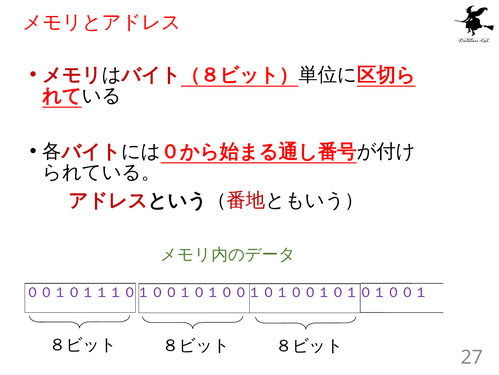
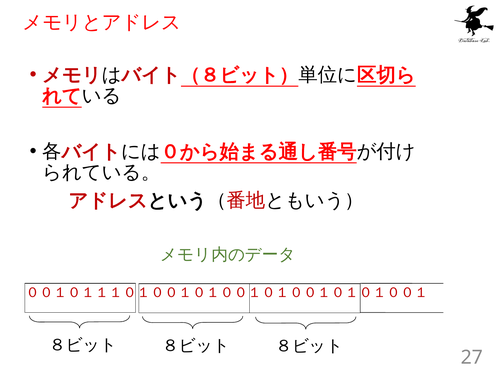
００１０１１１０１００１０１００１０１００１０１０１００１ colour: purple -> red
